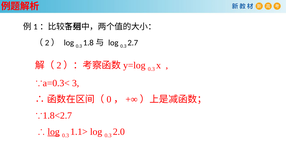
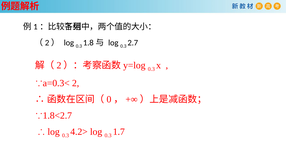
3 at (76, 83): 3 -> 2
log at (54, 132) underline: present -> none
1.1>: 1.1> -> 4.2>
2.0: 2.0 -> 1.7
